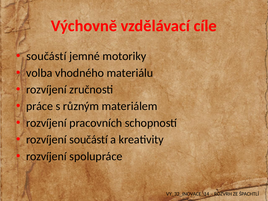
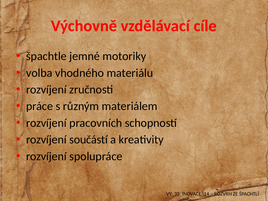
součástí at (46, 56): součástí -> špachtle
